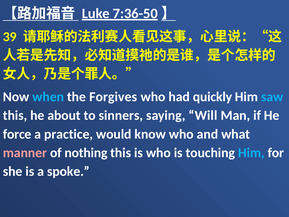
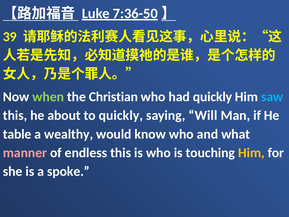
when colour: light blue -> light green
Forgives: Forgives -> Christian
to sinners: sinners -> quickly
force: force -> table
practice: practice -> wealthy
nothing: nothing -> endless
Him at (251, 153) colour: light blue -> yellow
